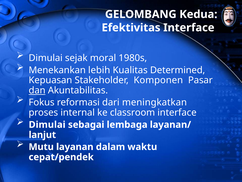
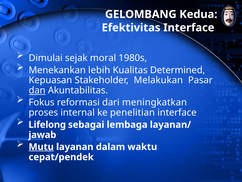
Komponen: Komponen -> Melakukan
classroom: classroom -> penelitian
Dimulai at (47, 124): Dimulai -> Lifelong
lanjut: lanjut -> jawab
Mutu underline: none -> present
